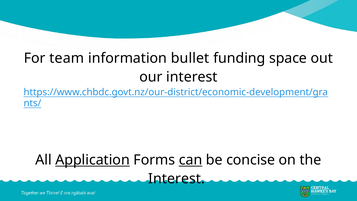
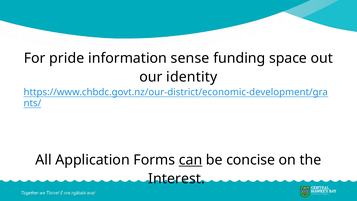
team: team -> pride
bullet: bullet -> sense
our interest: interest -> identity
Application underline: present -> none
